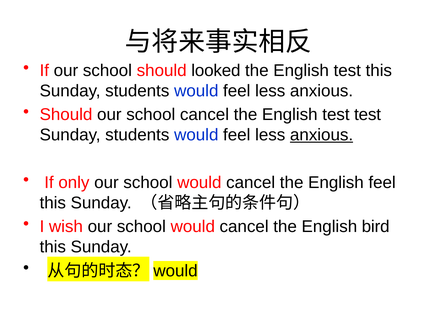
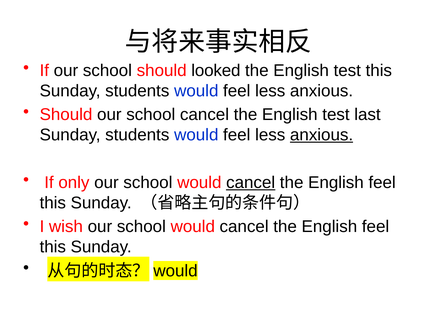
test test: test -> last
cancel at (251, 183) underline: none -> present
bird at (376, 227): bird -> feel
